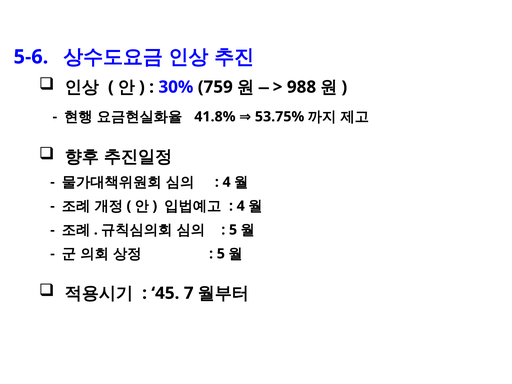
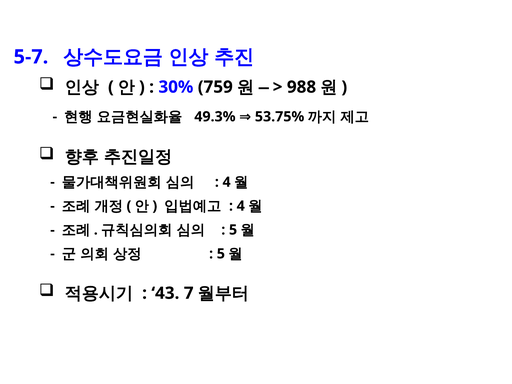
5-6: 5-6 -> 5-7
41.8%: 41.8% -> 49.3%
45: 45 -> 43
